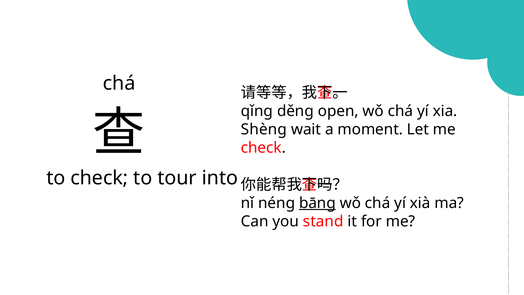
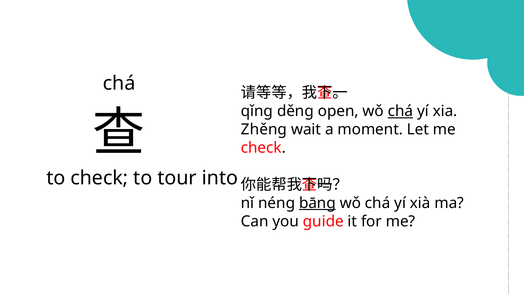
chá at (400, 111) underline: none -> present
Shèng: Shèng -> Zhěng
stand: stand -> guide
